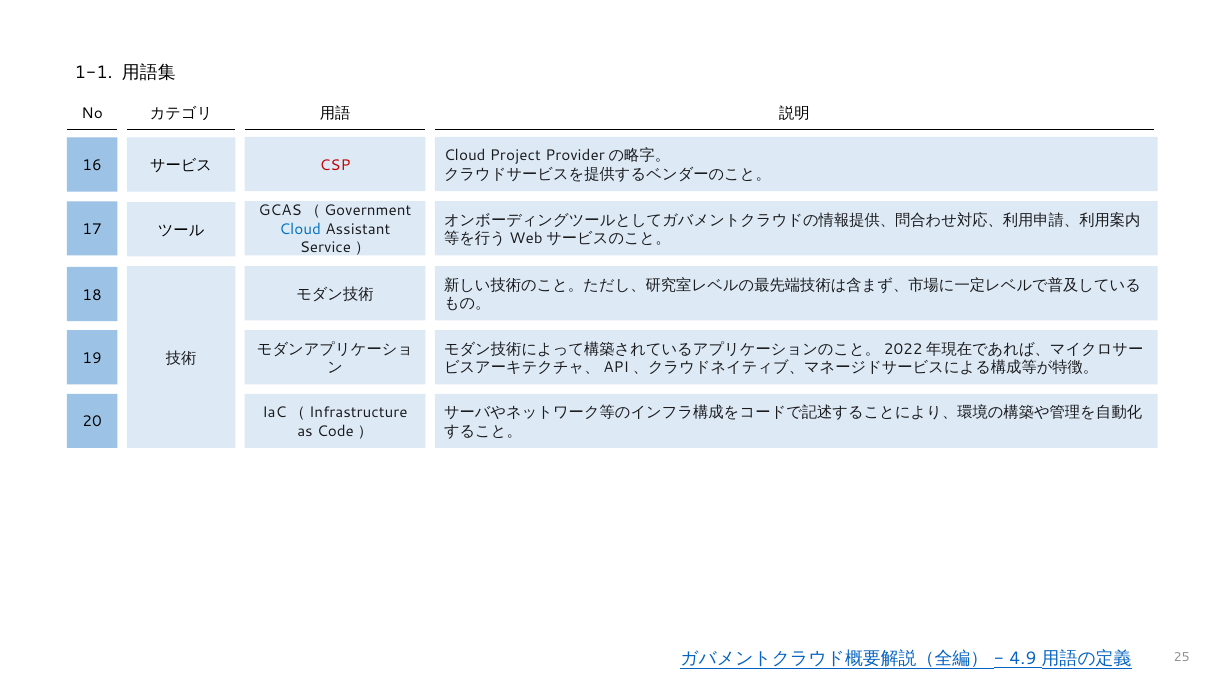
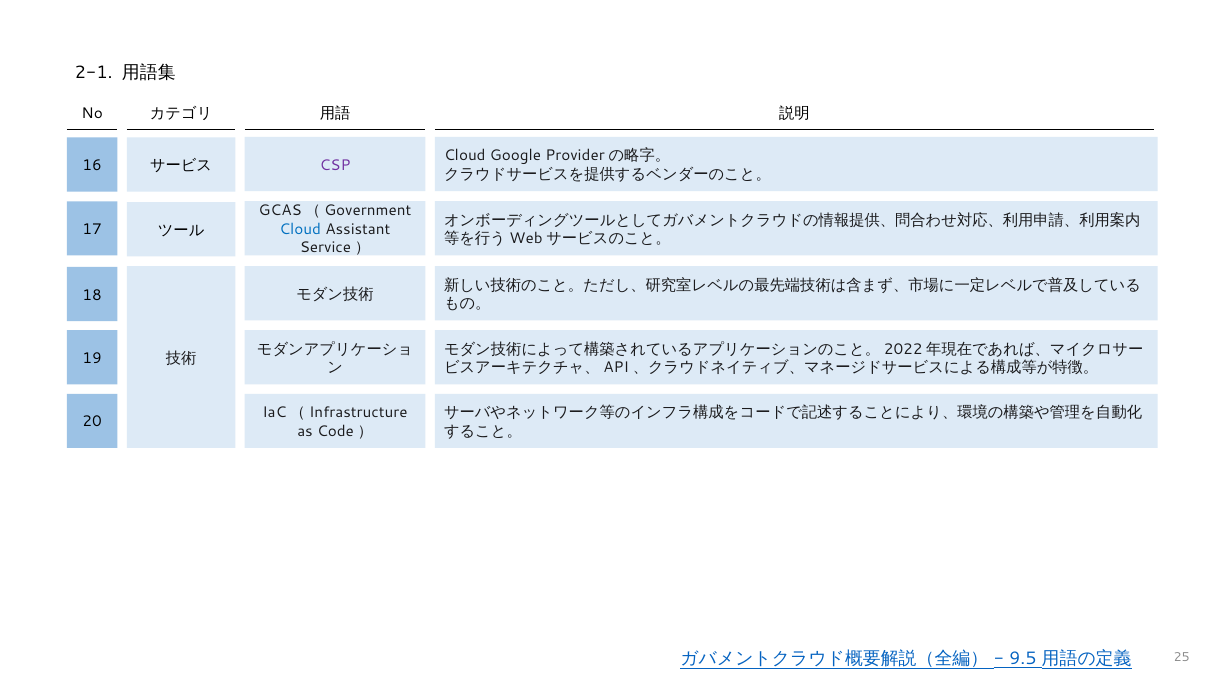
1-1: 1-1 -> 2-1
Project: Project -> Google
CSP colour: red -> purple
4.9: 4.9 -> 9.5
